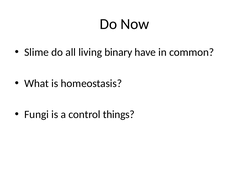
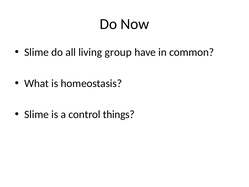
binary: binary -> group
Fungi at (37, 114): Fungi -> Slime
